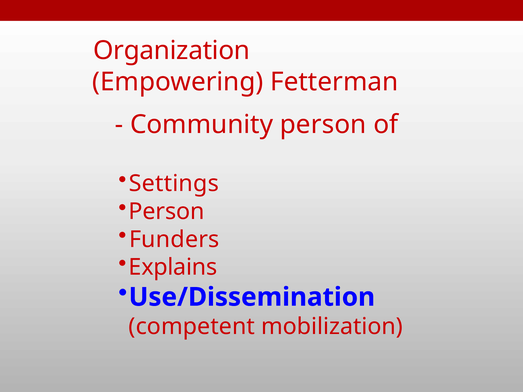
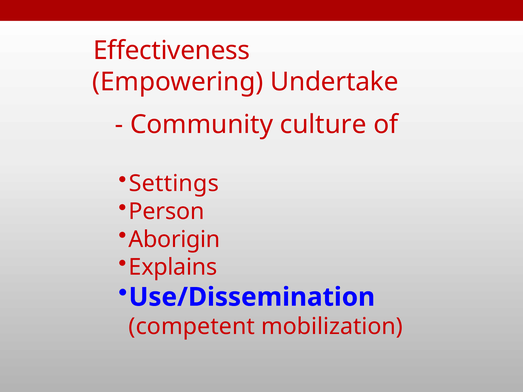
Organization: Organization -> Effectiveness
Fetterman: Fetterman -> Undertake
Community person: person -> culture
Funders: Funders -> Aborigin
